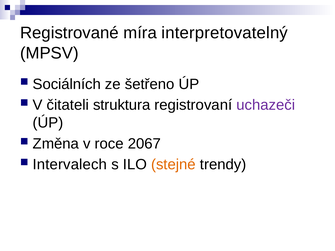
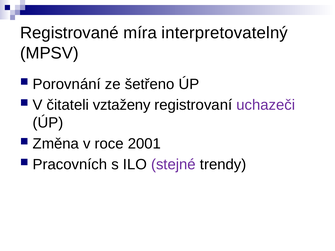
Sociálních: Sociálních -> Porovnání
struktura: struktura -> vztaženy
2067: 2067 -> 2001
Intervalech: Intervalech -> Pracovních
stejné colour: orange -> purple
